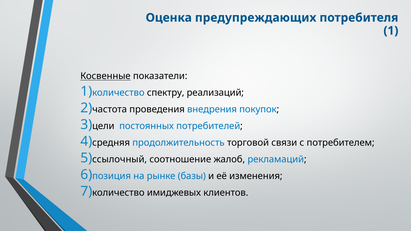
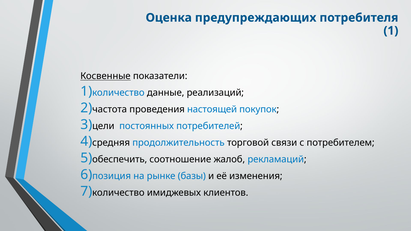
спектру: спектру -> данные
внедрения: внедрения -> настоящей
ссылочный: ссылочный -> обеспечить
